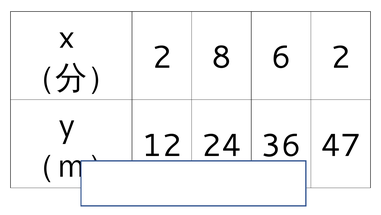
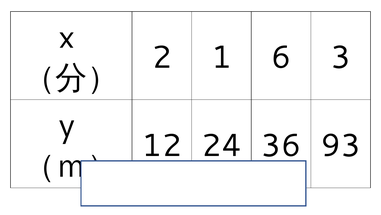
8: 8 -> 1
6 2: 2 -> 3
47: 47 -> 93
